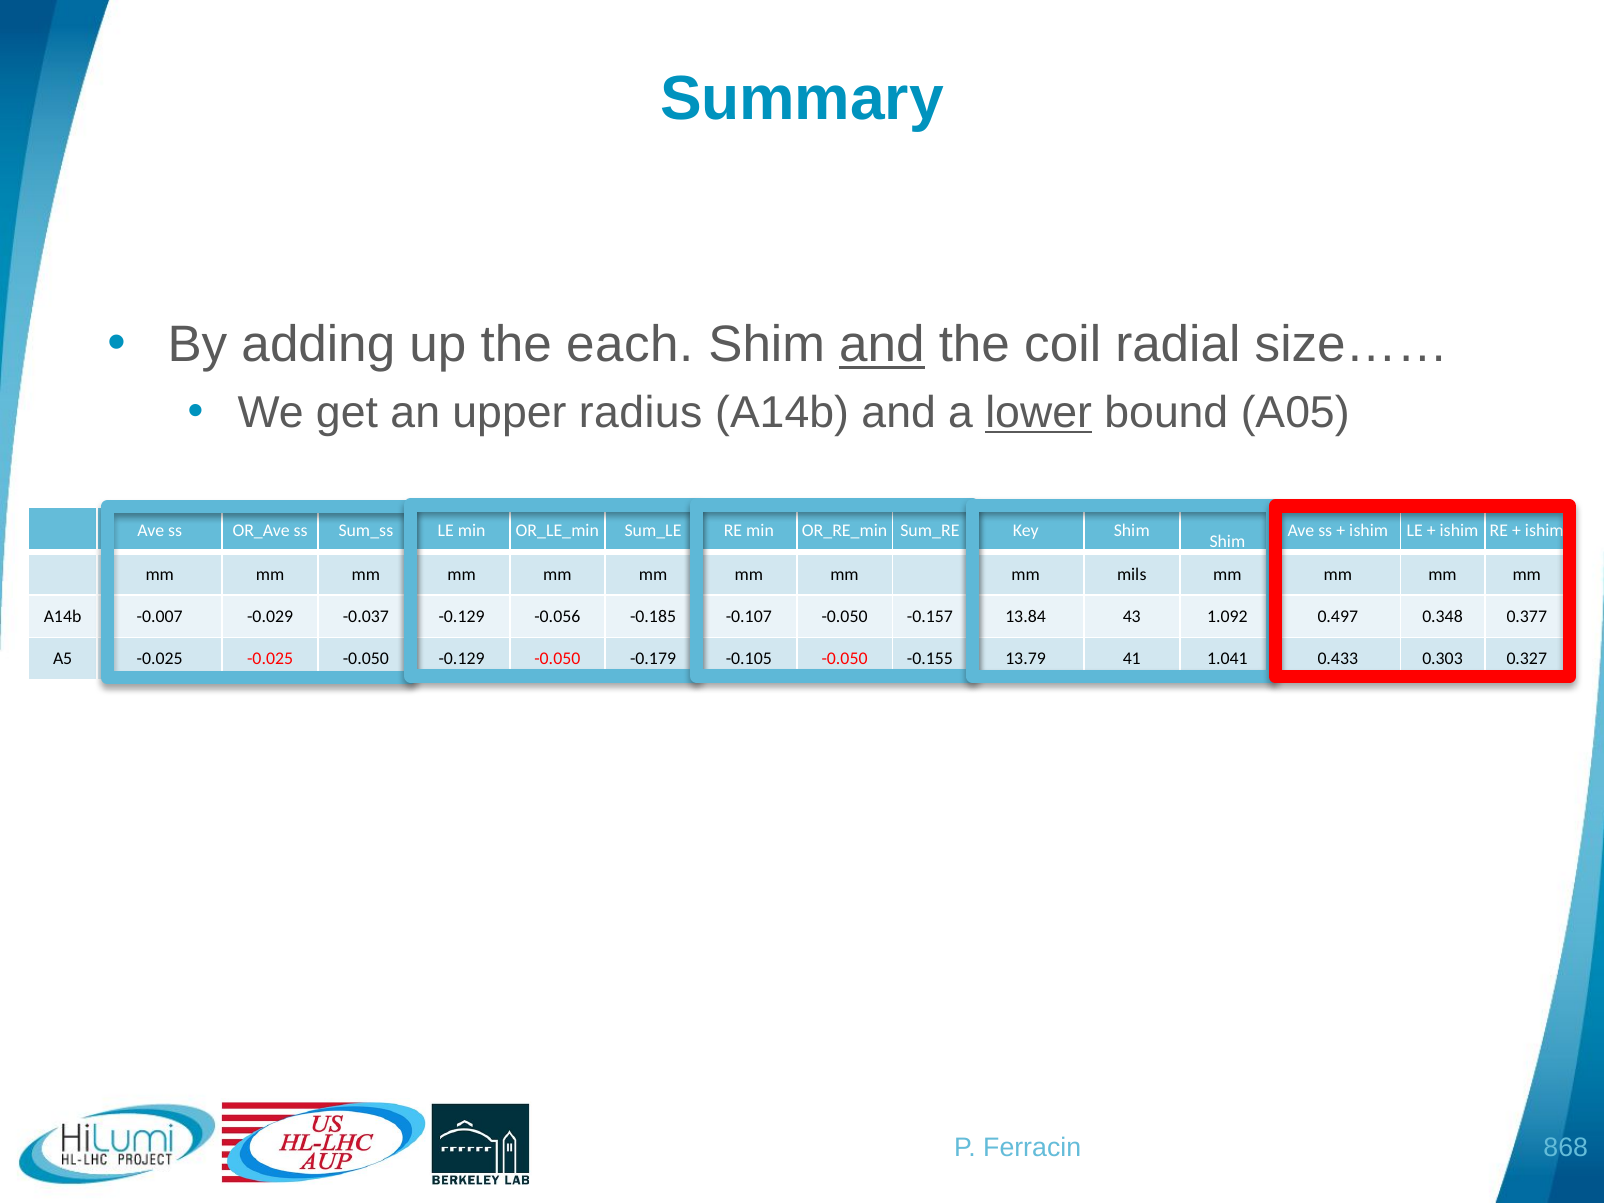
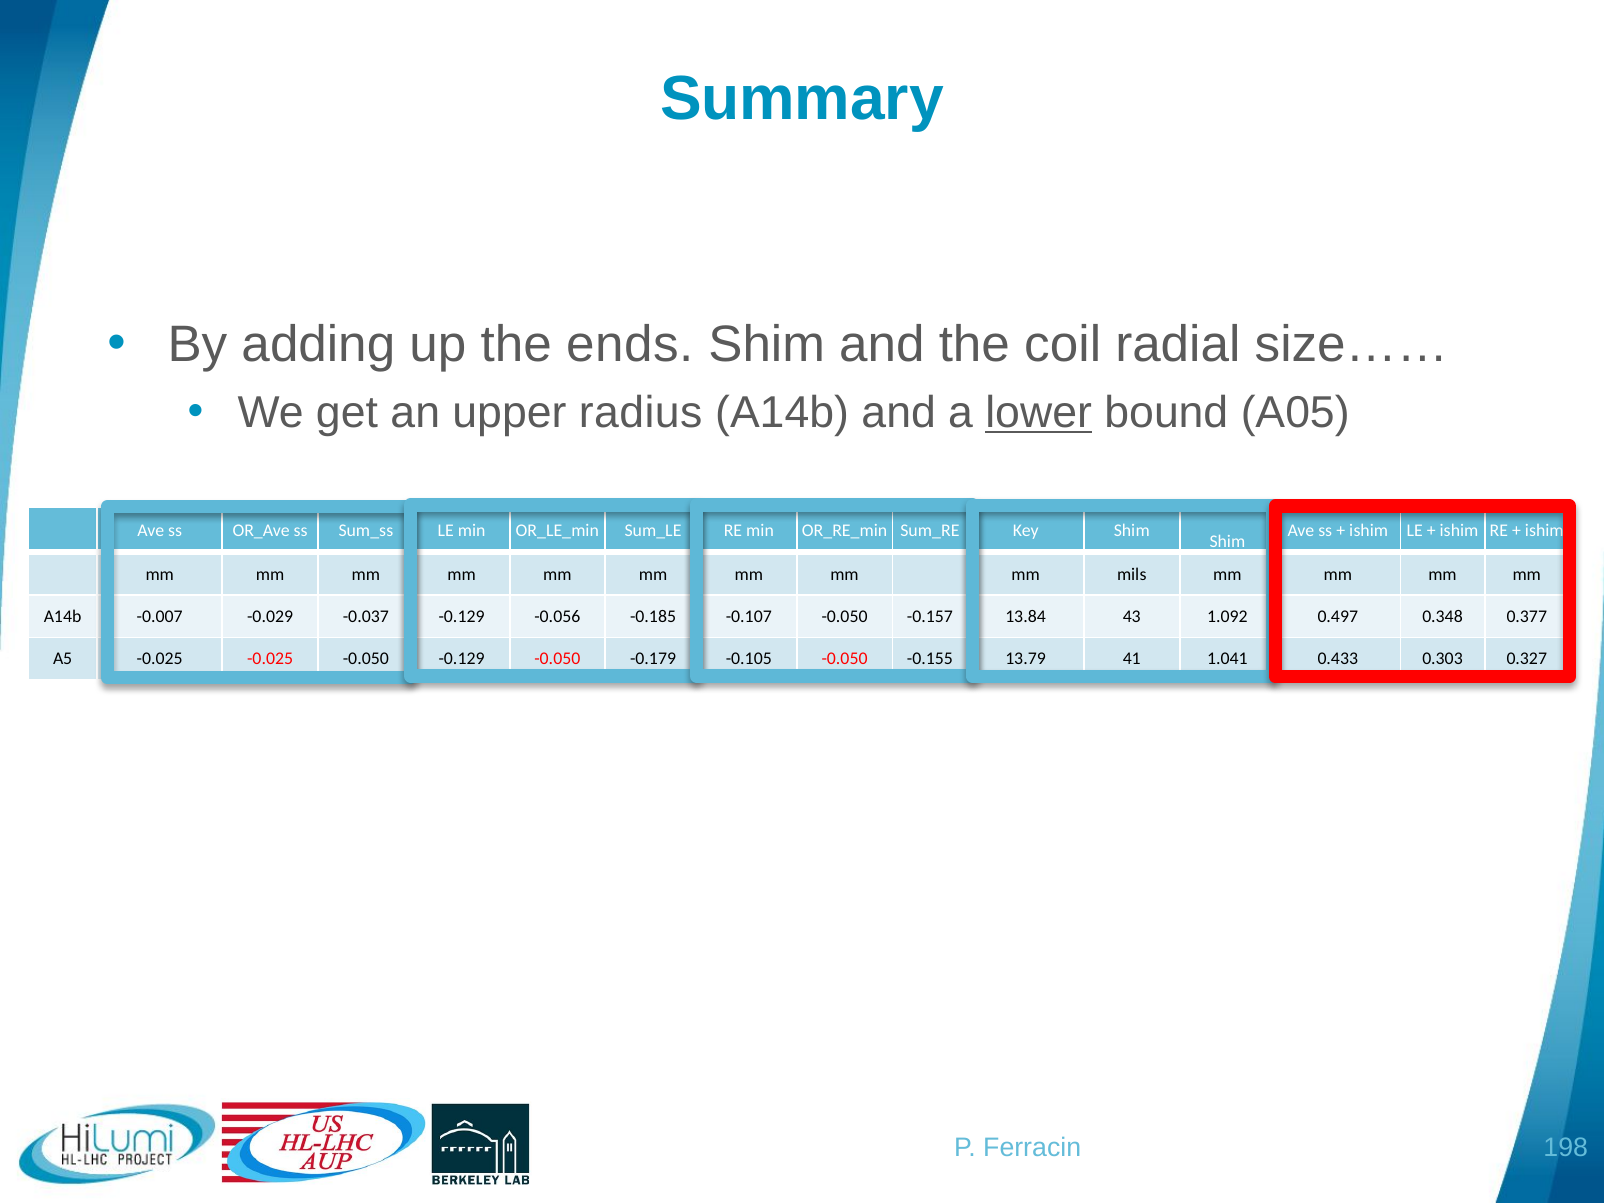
each: each -> ends
and at (882, 345) underline: present -> none
868: 868 -> 198
